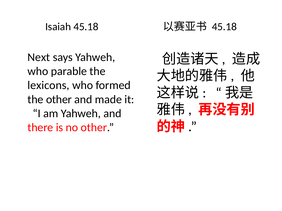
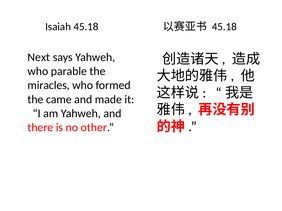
lexicons: lexicons -> miracles
the other: other -> came
